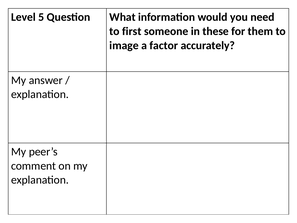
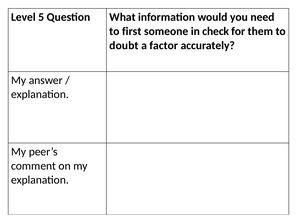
these: these -> check
image: image -> doubt
